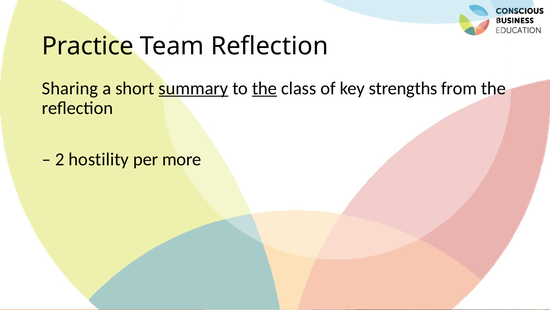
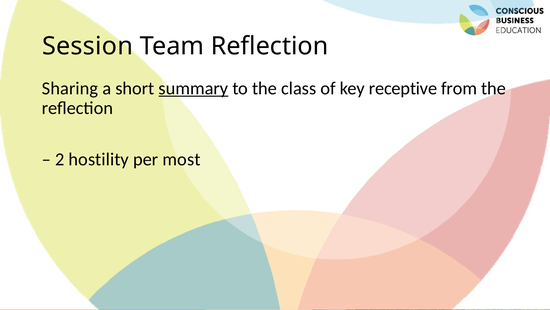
Practice: Practice -> Session
the at (265, 88) underline: present -> none
strengths: strengths -> receptive
more: more -> most
